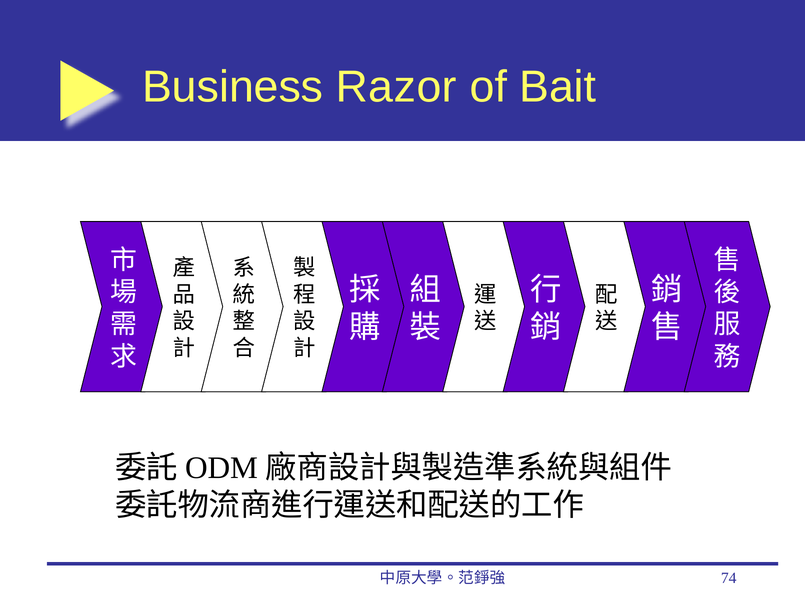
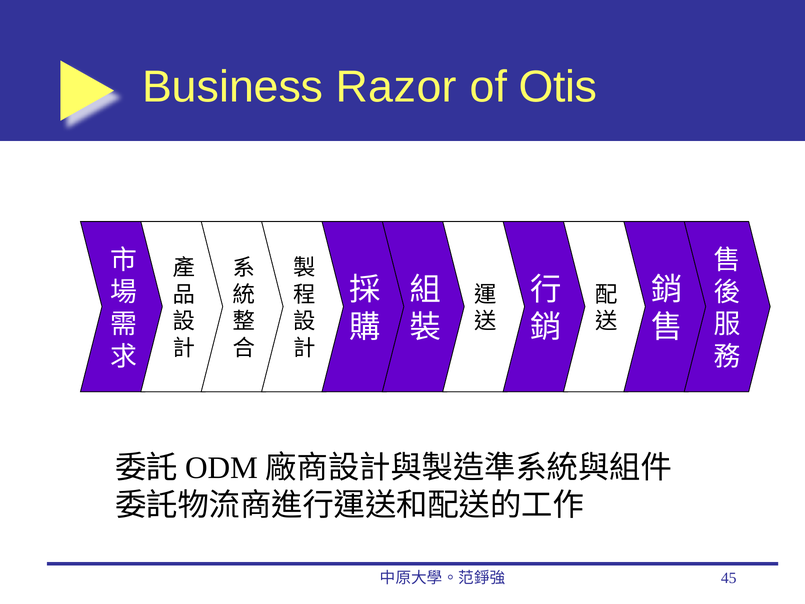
Bait: Bait -> Otis
74: 74 -> 45
